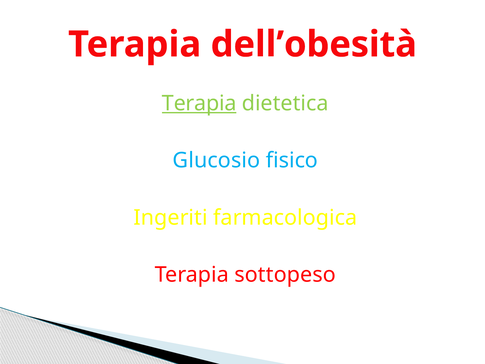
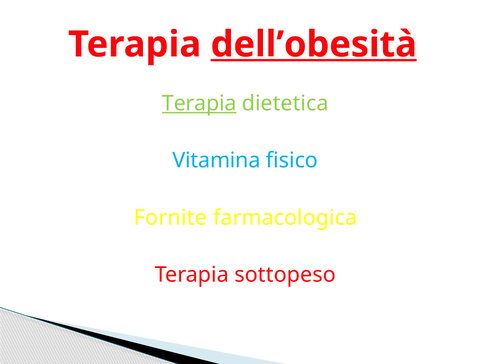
dell’obesità underline: none -> present
Glucosio: Glucosio -> Vitamina
Ingeriti: Ingeriti -> Fornite
